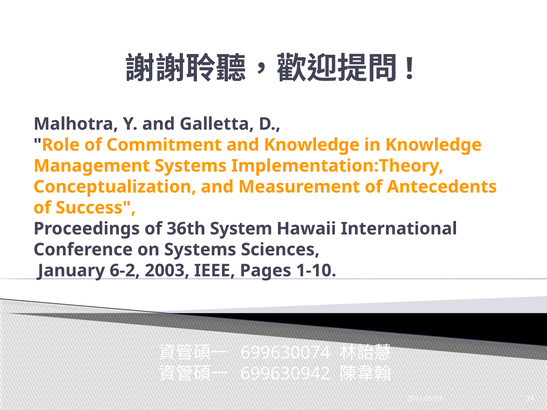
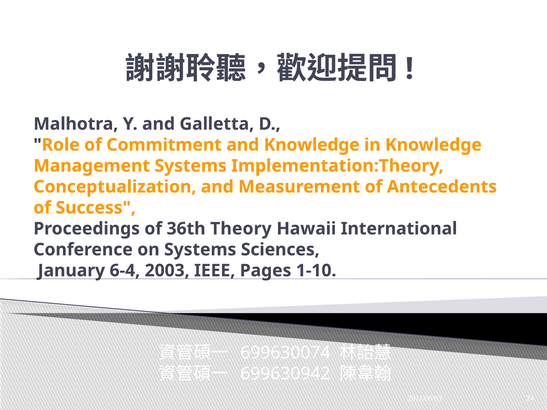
System: System -> Theory
6-2: 6-2 -> 6-4
